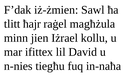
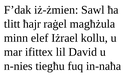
jien: jien -> elef
